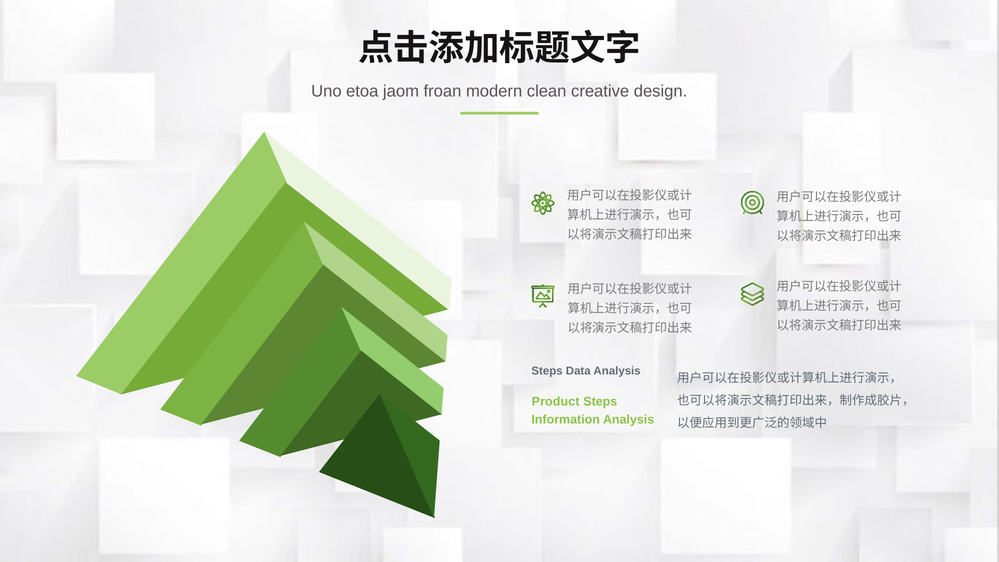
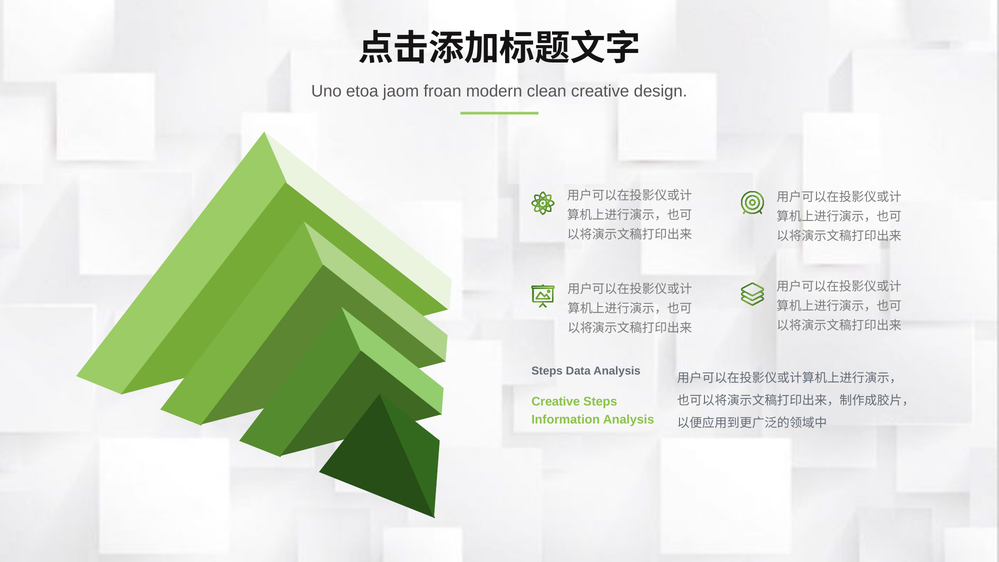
Product at (556, 401): Product -> Creative
